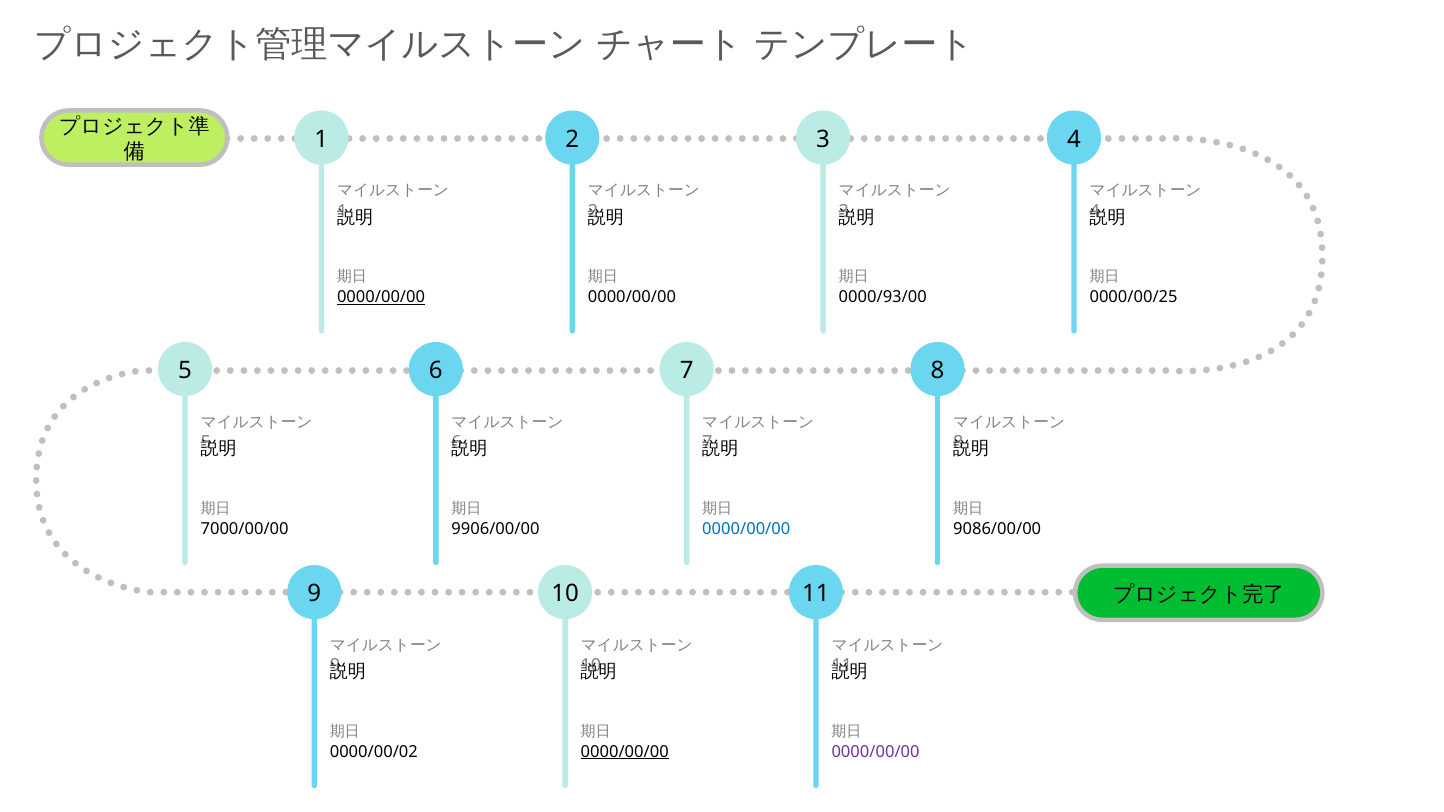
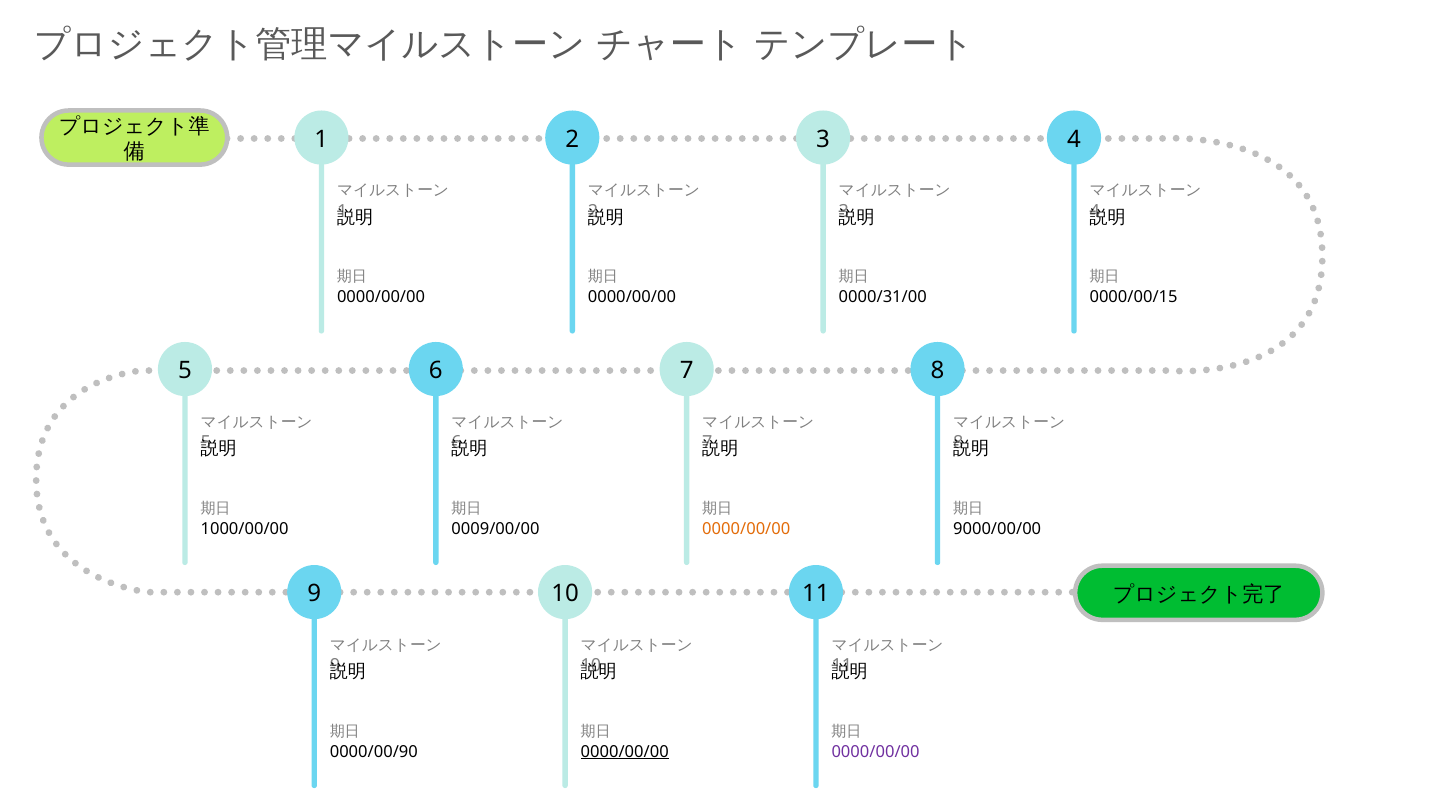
0000/00/00 at (381, 297) underline: present -> none
0000/93/00: 0000/93/00 -> 0000/31/00
0000/00/25: 0000/00/25 -> 0000/00/15
7000/00/00: 7000/00/00 -> 1000/00/00
9906/00/00: 9906/00/00 -> 0009/00/00
0000/00/00 at (746, 529) colour: blue -> orange
9086/00/00: 9086/00/00 -> 9000/00/00
0000/00/02: 0000/00/02 -> 0000/00/90
